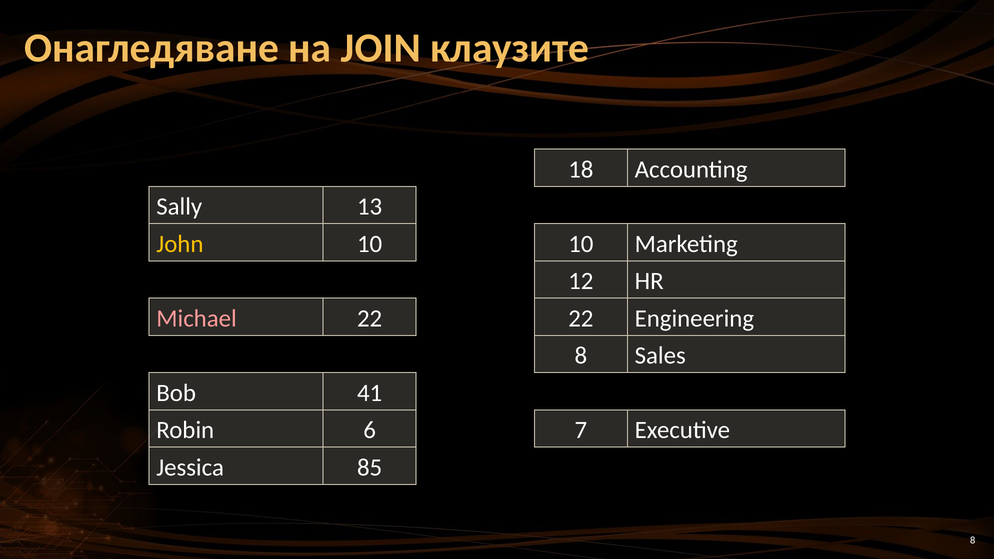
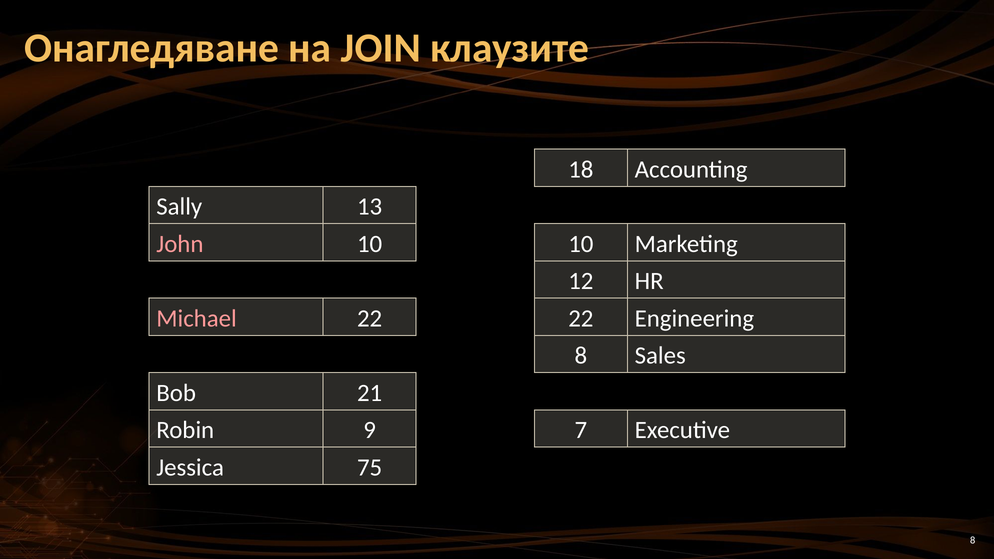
John colour: yellow -> pink
41: 41 -> 21
6: 6 -> 9
85: 85 -> 75
